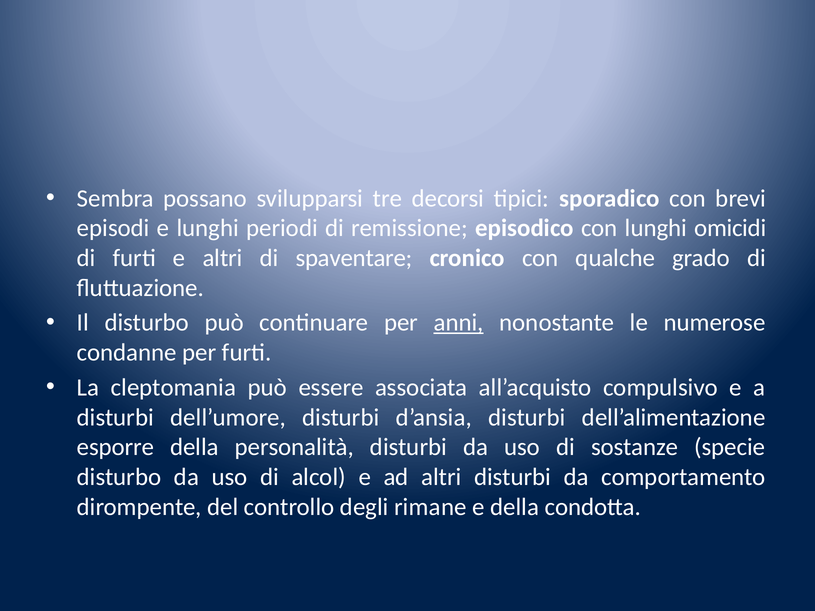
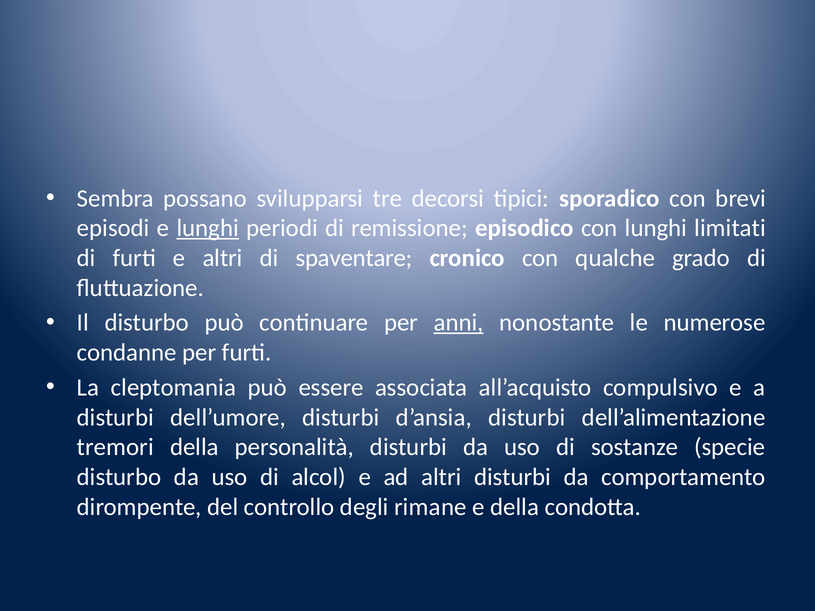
lunghi at (208, 228) underline: none -> present
omicidi: omicidi -> limitati
esporre: esporre -> tremori
